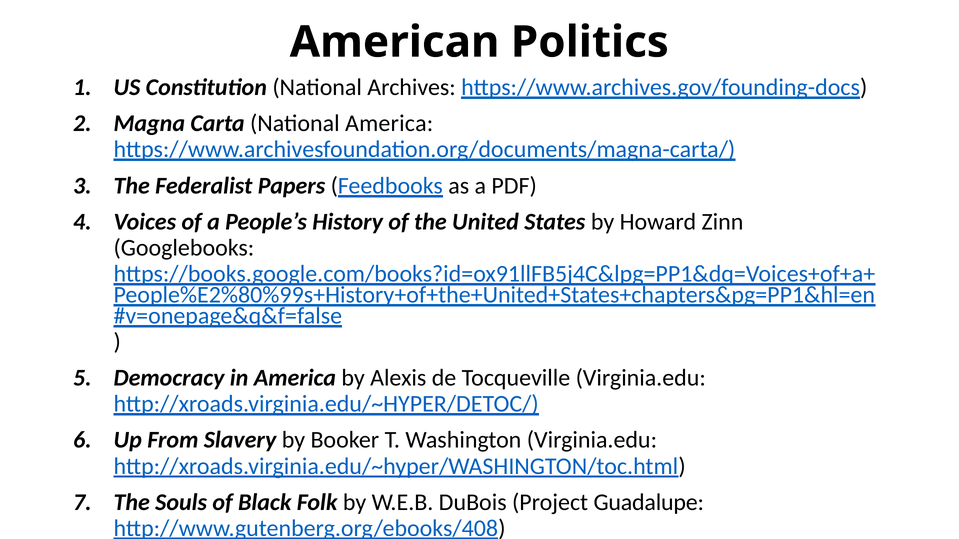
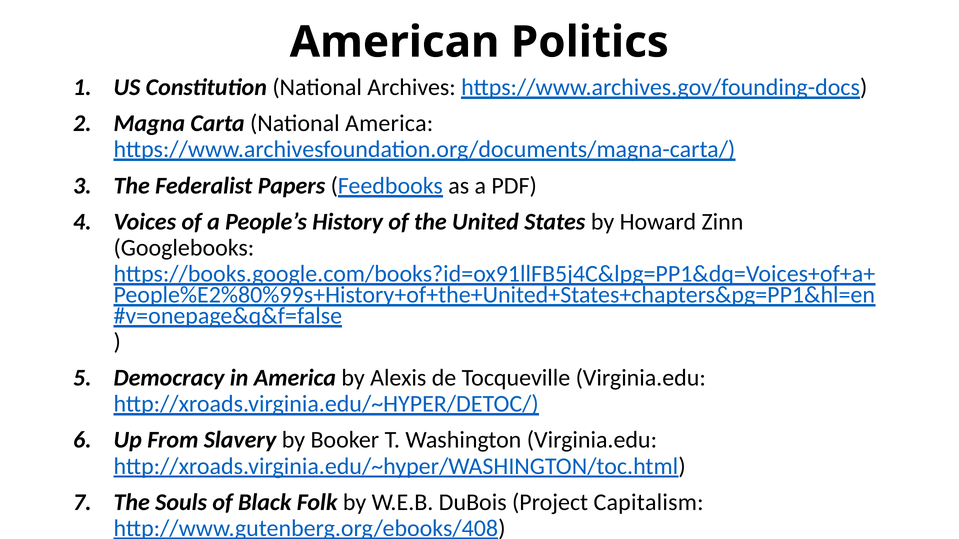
Guadalupe: Guadalupe -> Capitalism
